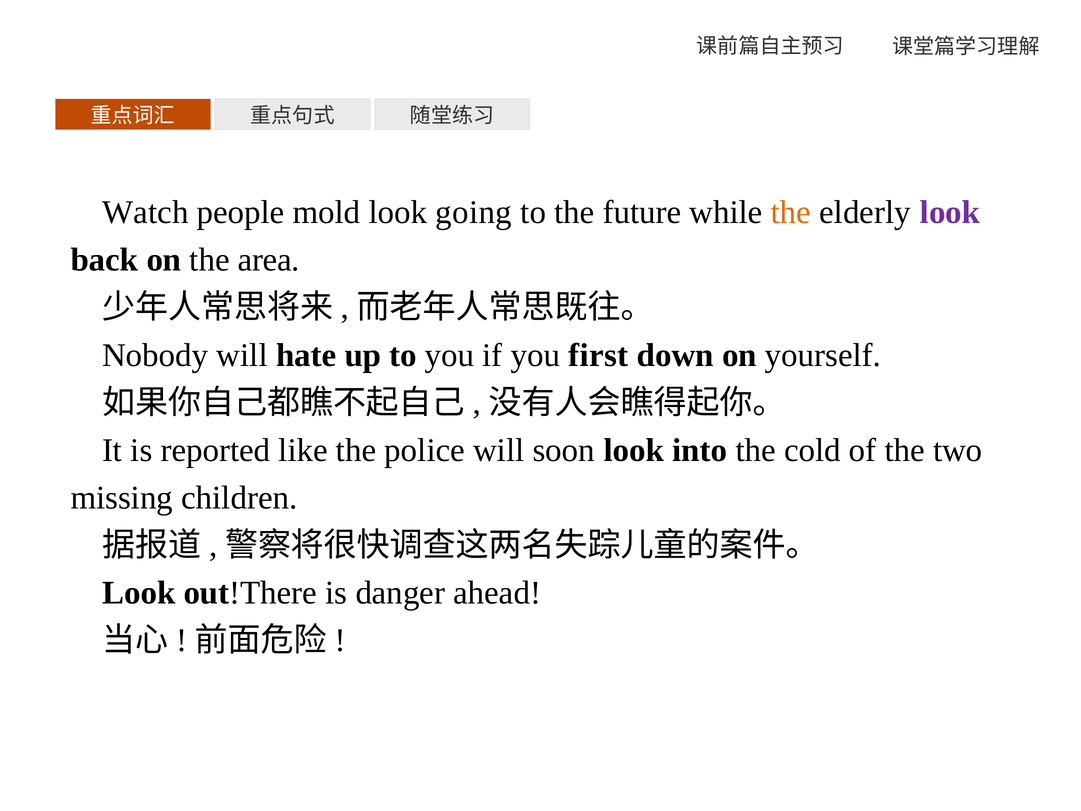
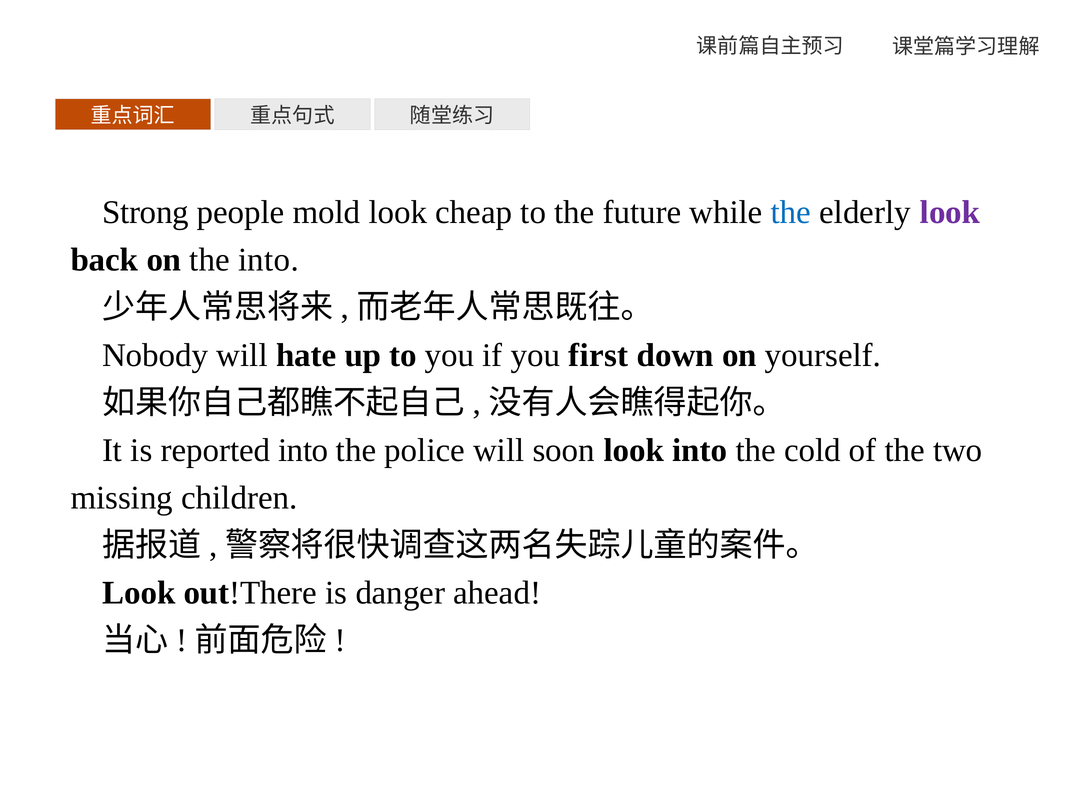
Watch: Watch -> Strong
going: going -> cheap
the at (791, 212) colour: orange -> blue
the area: area -> into
reported like: like -> into
